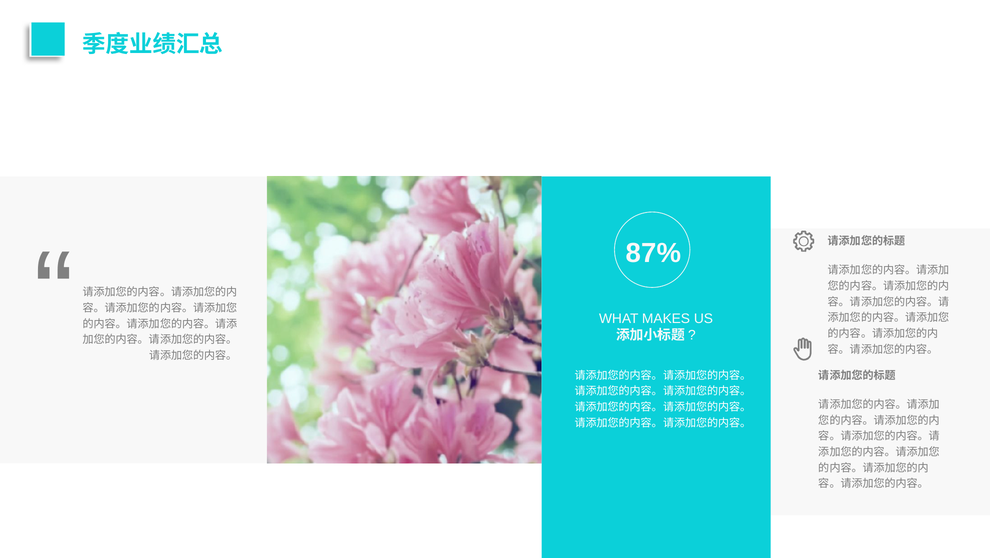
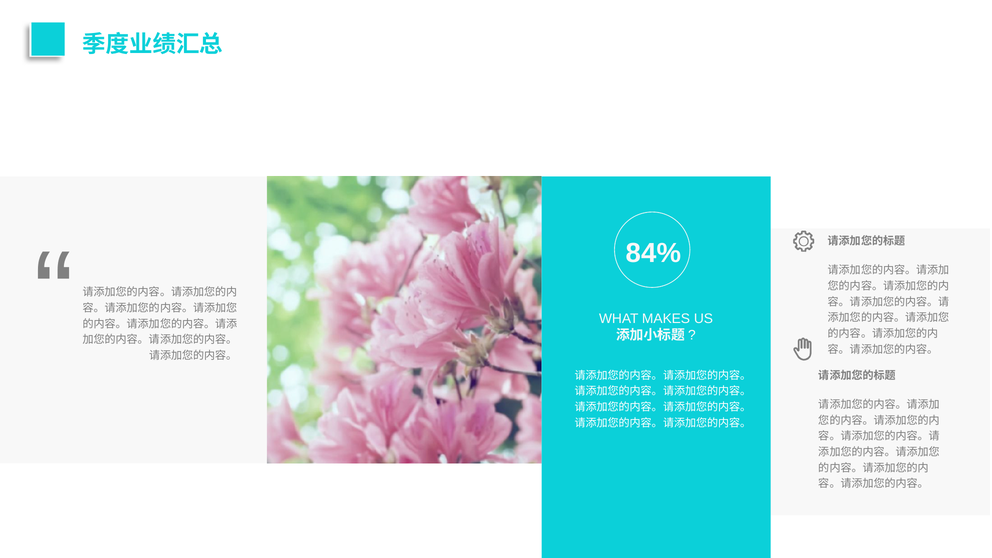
87%: 87% -> 84%
